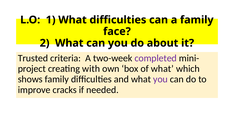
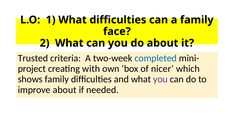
completed colour: purple -> blue
of what: what -> nicer
improve cracks: cracks -> about
